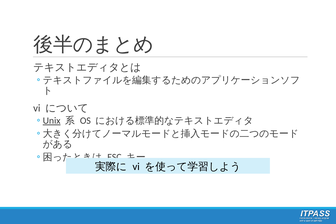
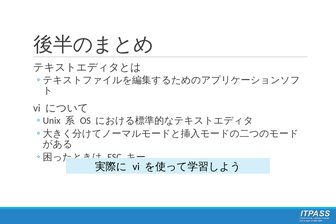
Unix underline: present -> none
